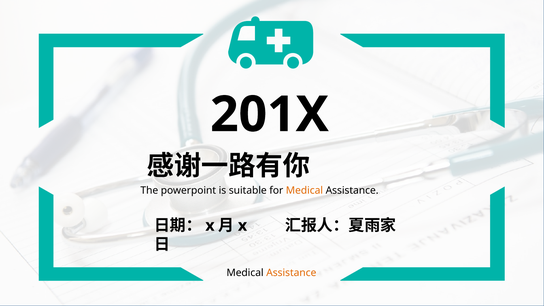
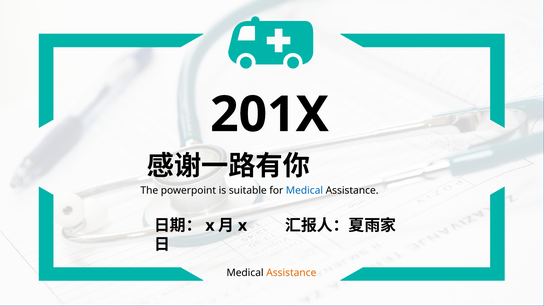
Medical at (304, 191) colour: orange -> blue
